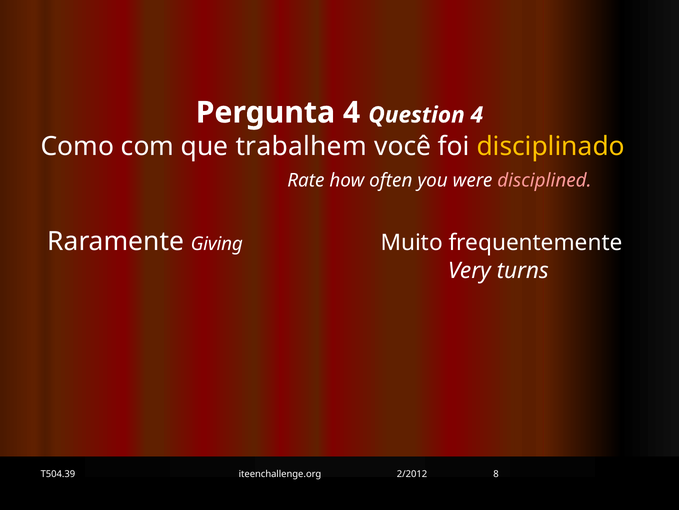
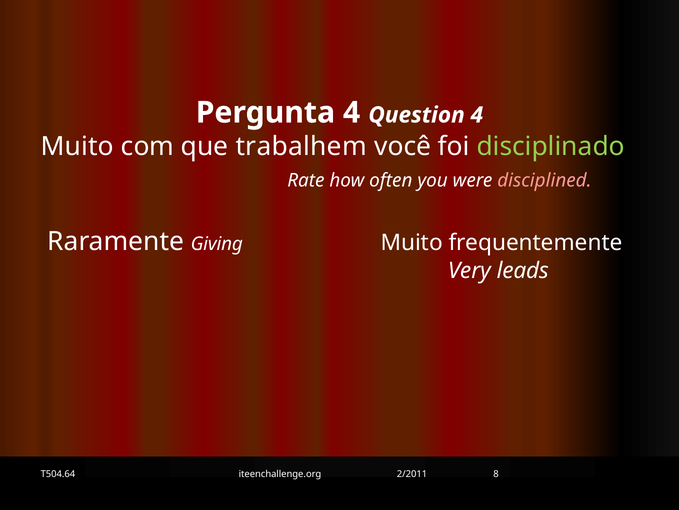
Como at (77, 146): Como -> Muito
disciplinado colour: yellow -> light green
turns: turns -> leads
T504.39: T504.39 -> T504.64
2/2012: 2/2012 -> 2/2011
